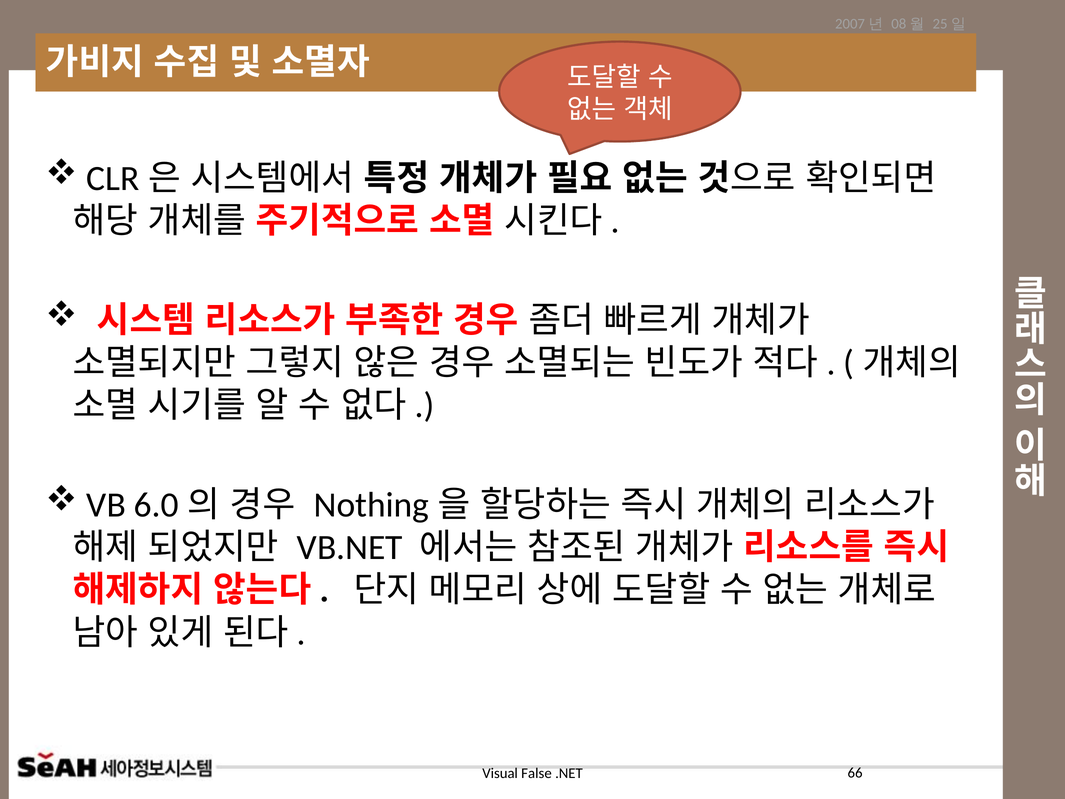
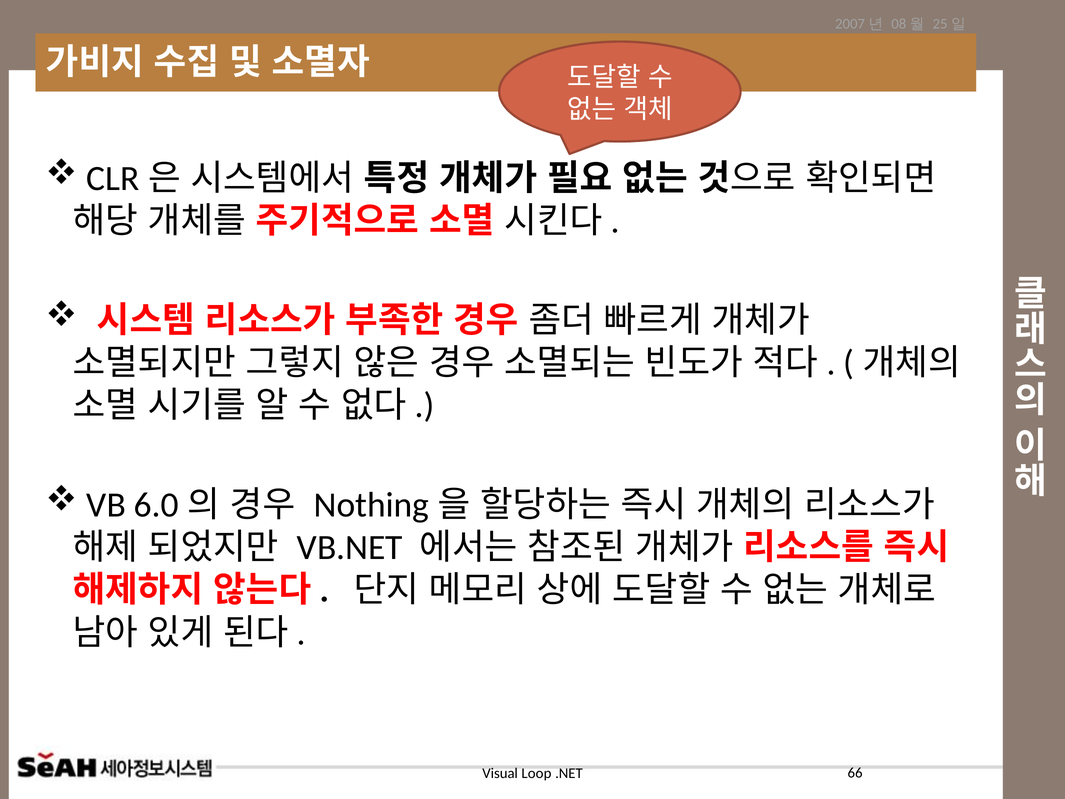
False: False -> Loop
